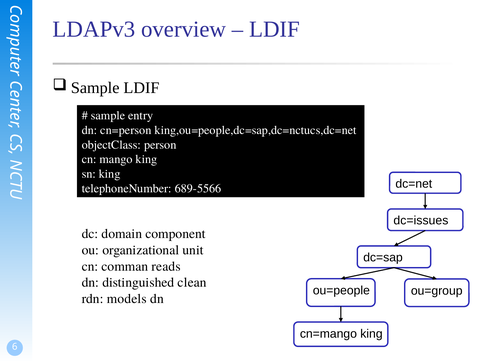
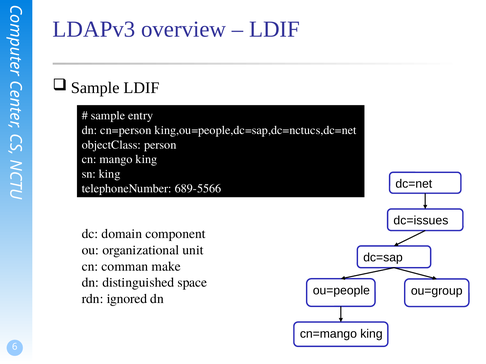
reads: reads -> make
clean: clean -> space
models: models -> ignored
